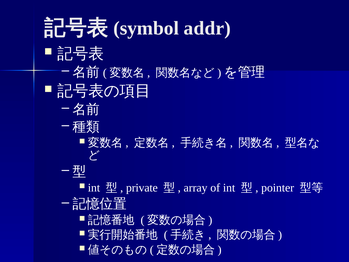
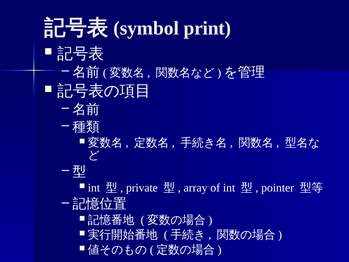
addr: addr -> print
